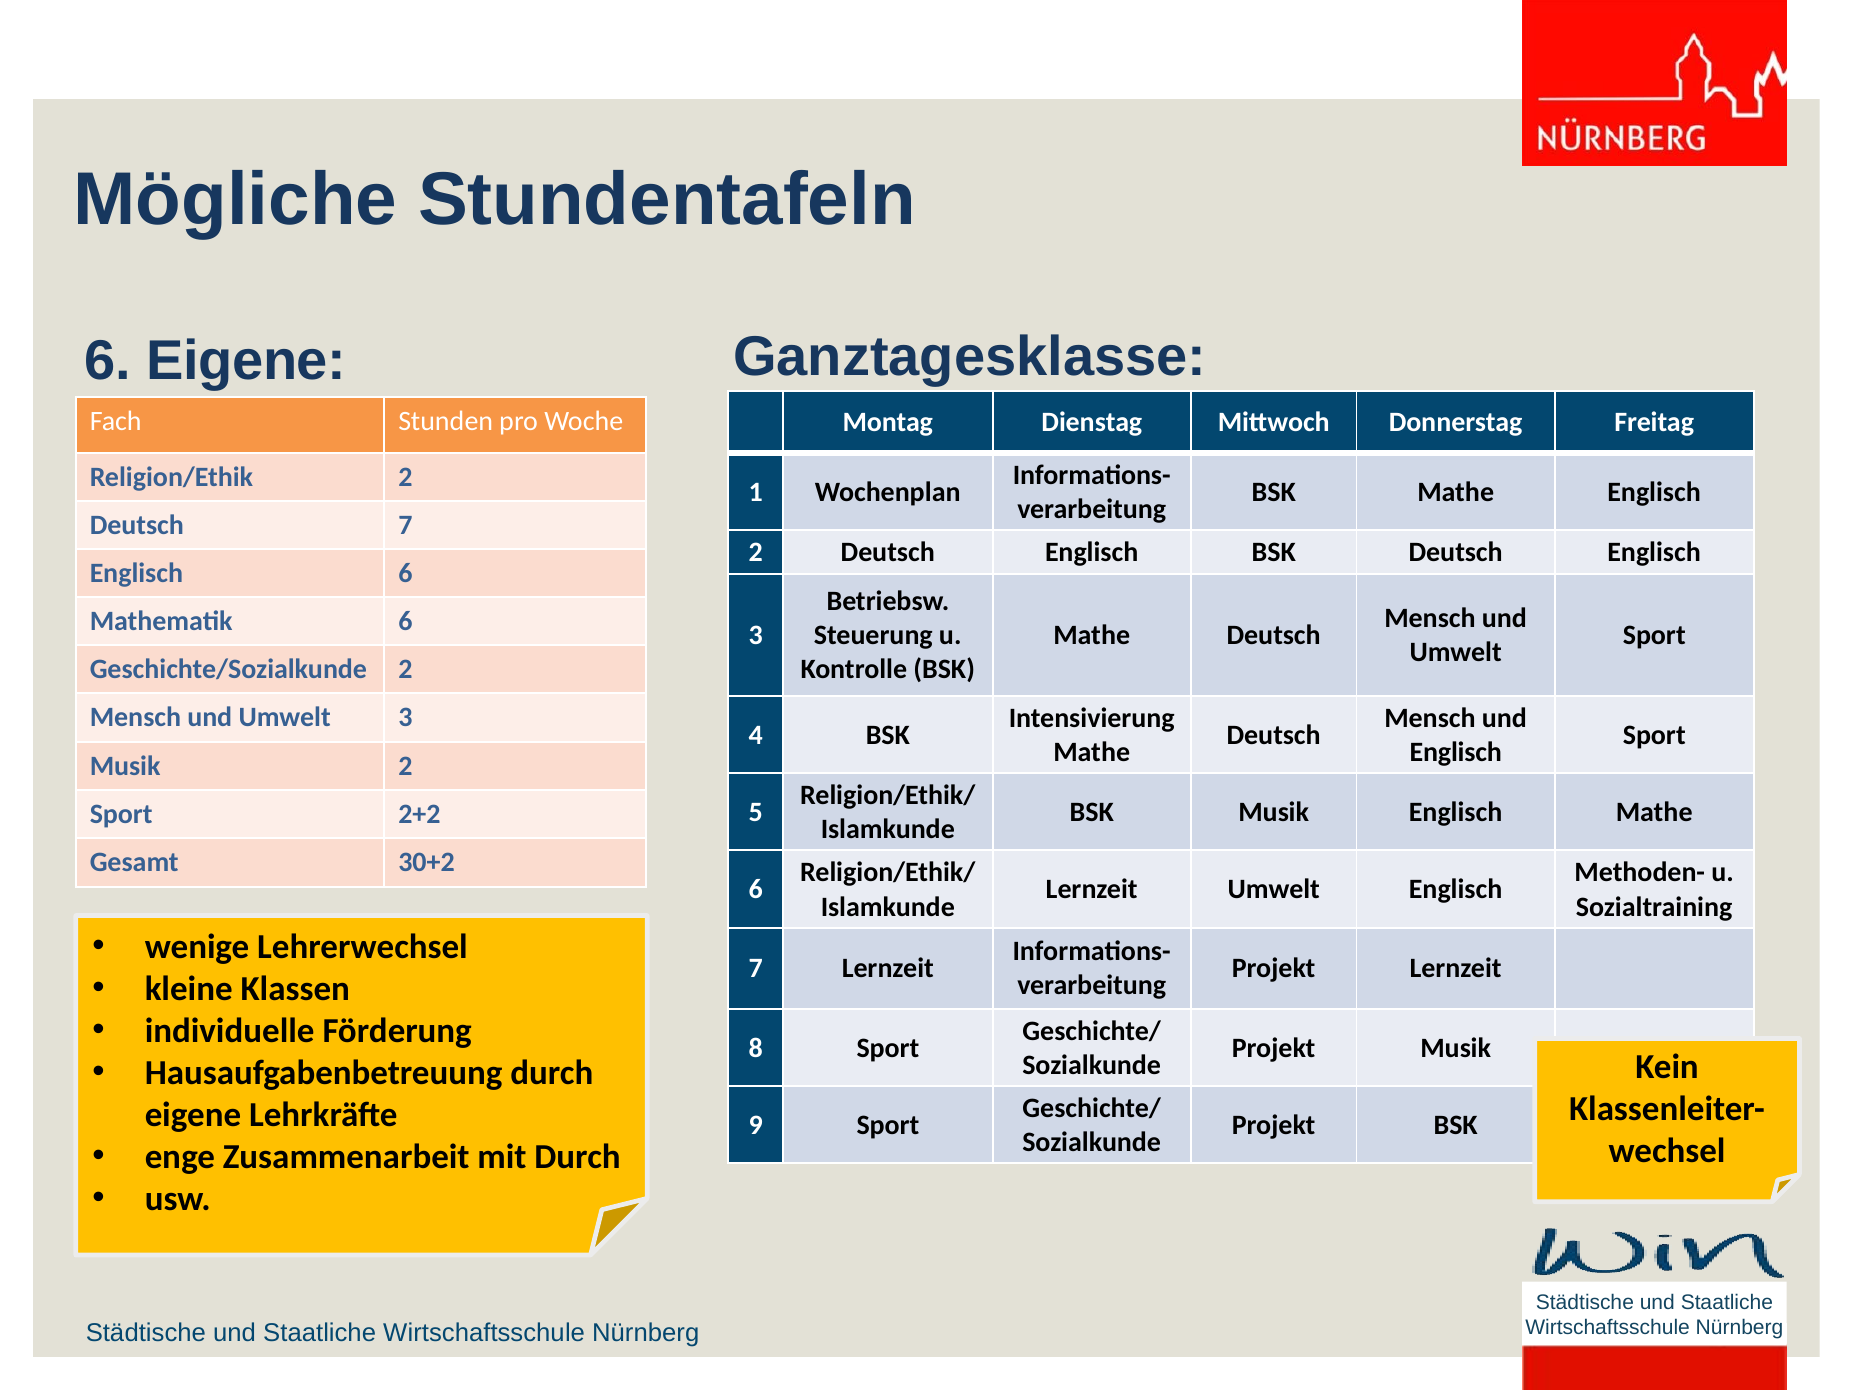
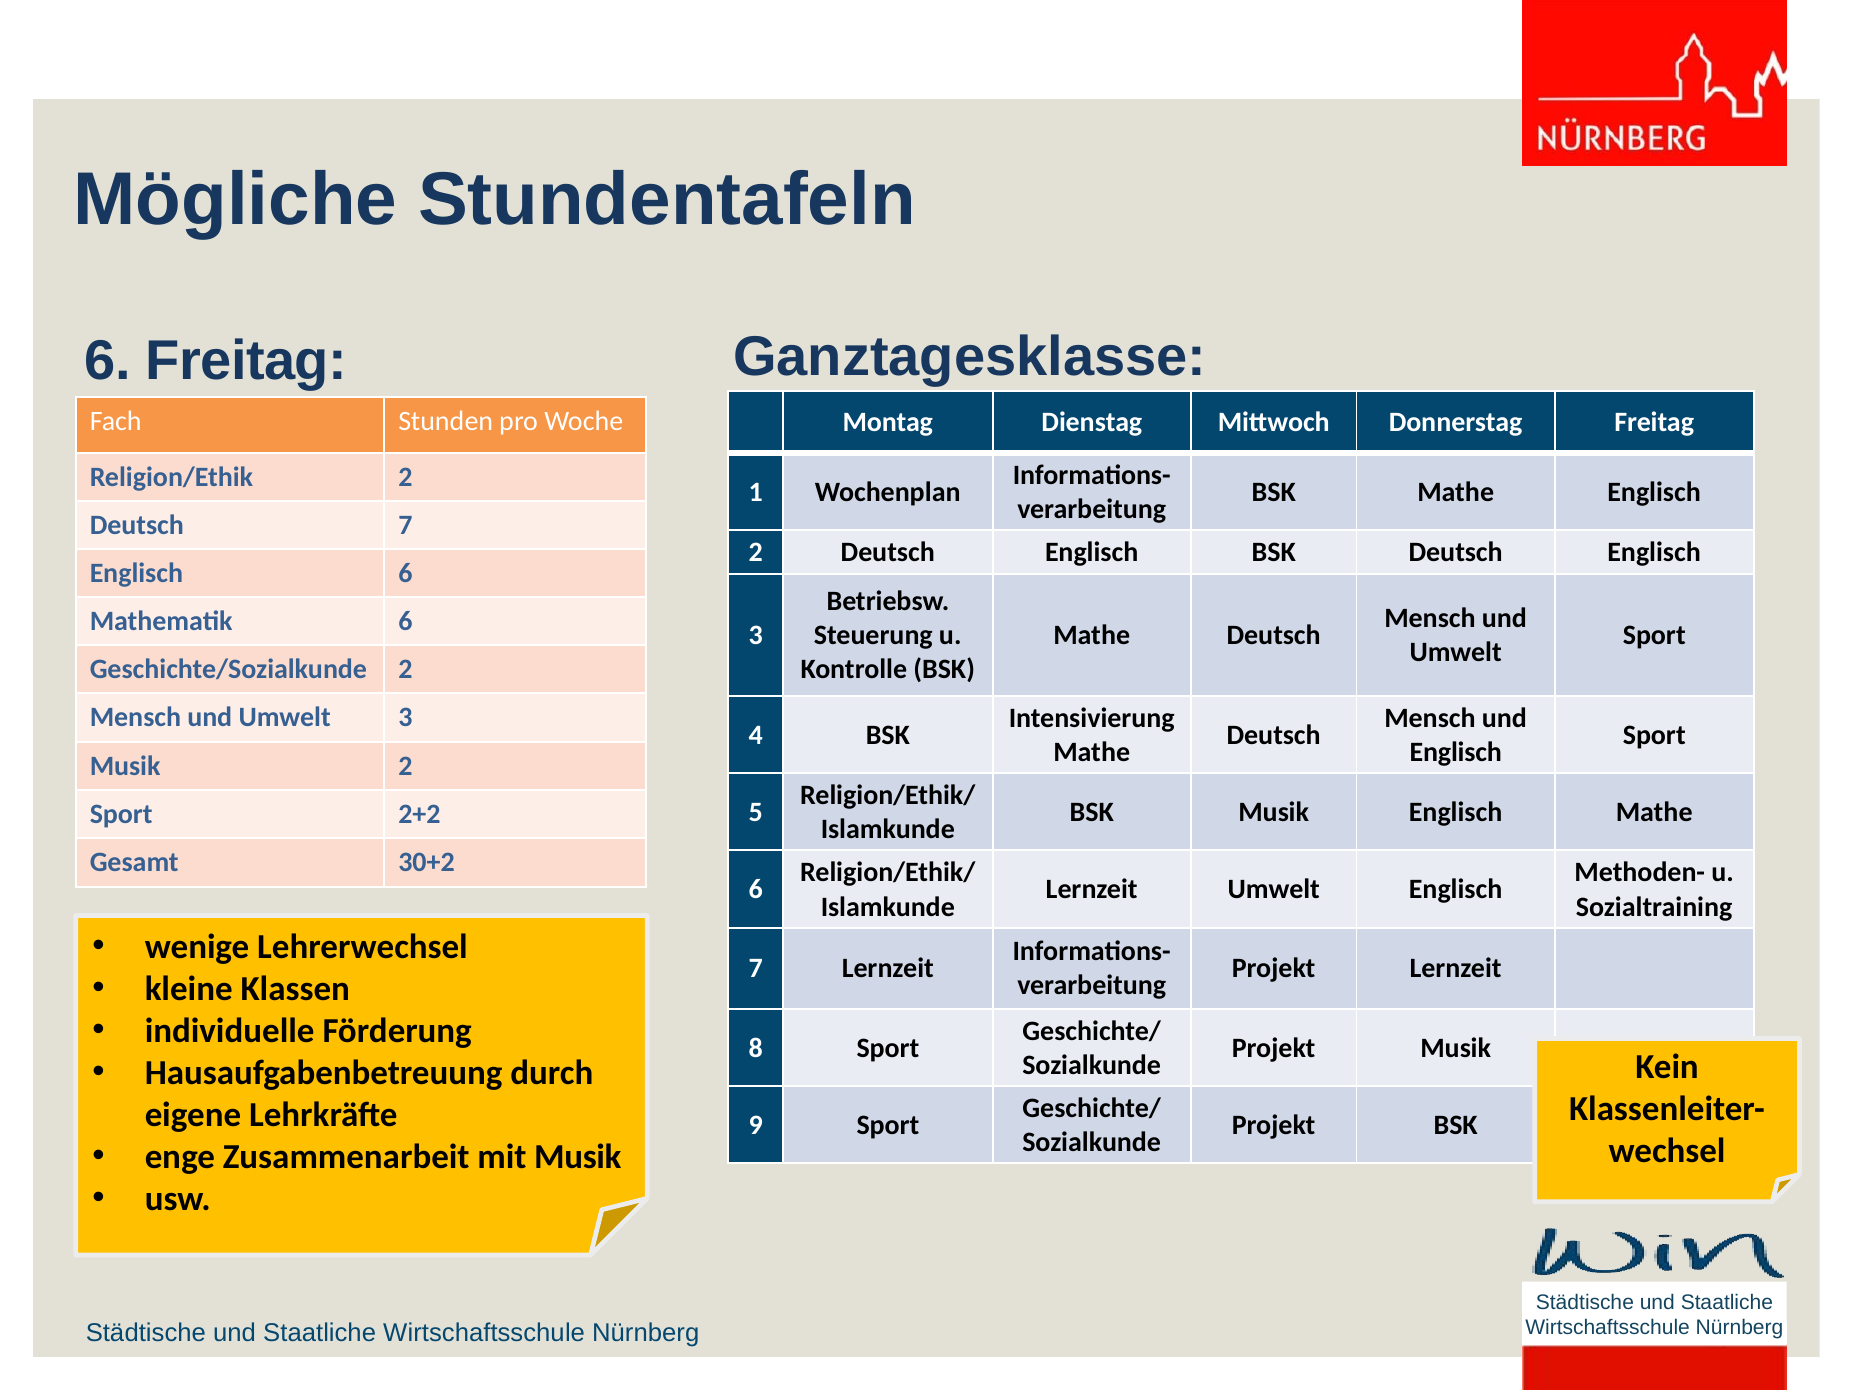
6 Eigene: Eigene -> Freitag
mit Durch: Durch -> Musik
